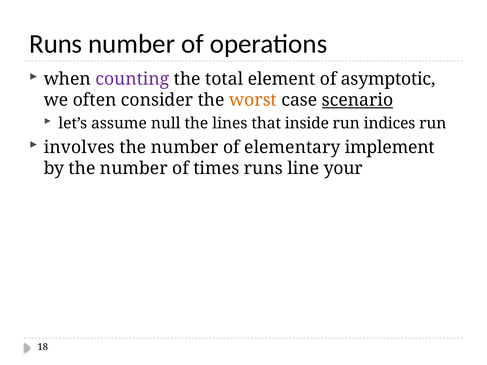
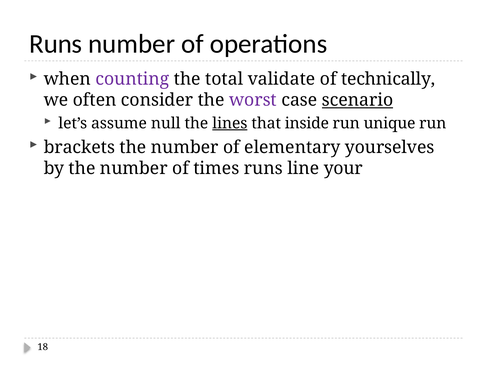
element: element -> validate
asymptotic: asymptotic -> technically
worst colour: orange -> purple
lines underline: none -> present
indices: indices -> unique
involves: involves -> brackets
implement: implement -> yourselves
